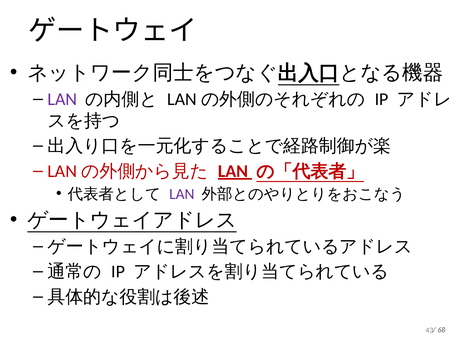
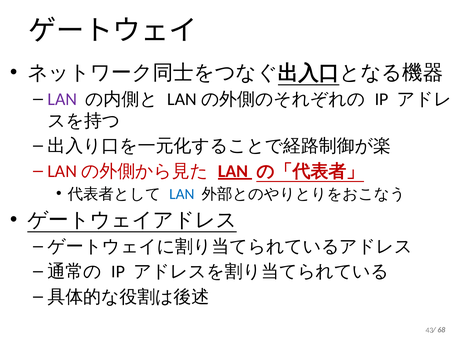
LAN at (182, 194) colour: purple -> blue
